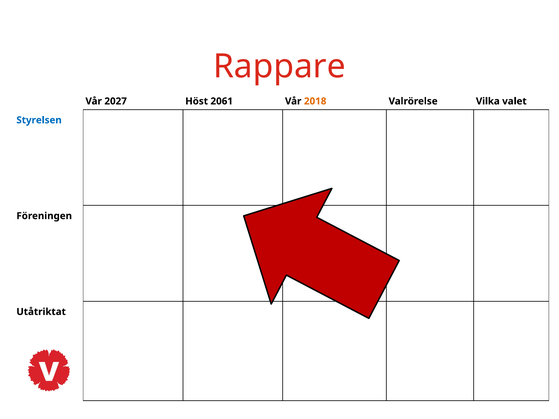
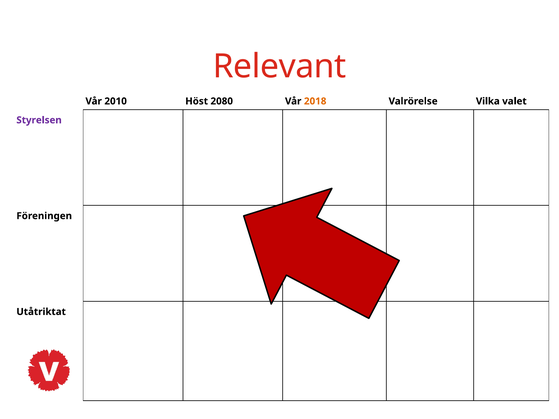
Rappare: Rappare -> Relevant
2027: 2027 -> 2010
2061: 2061 -> 2080
Styrelsen colour: blue -> purple
